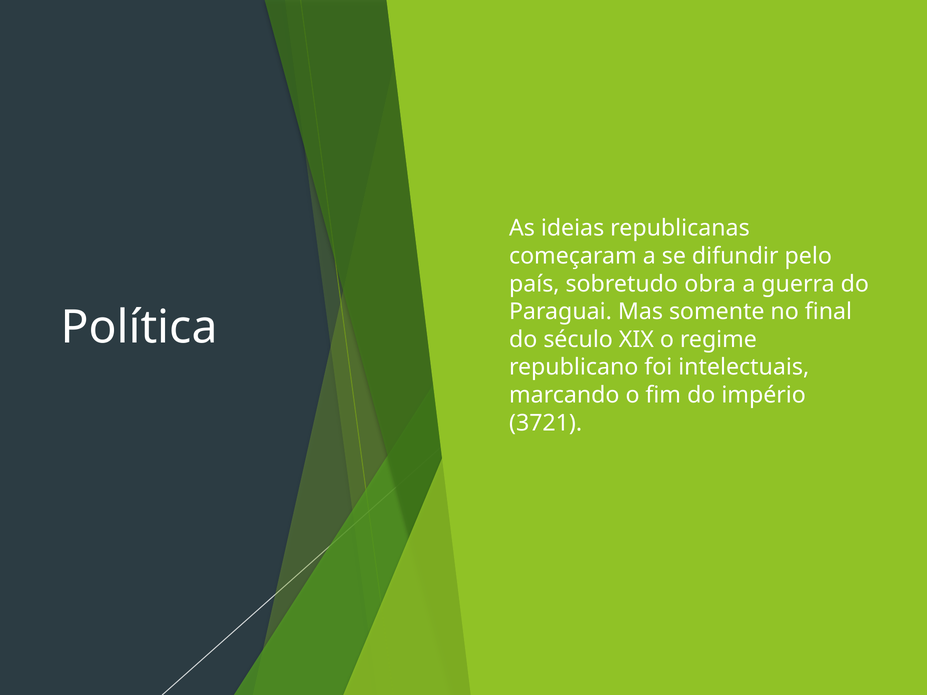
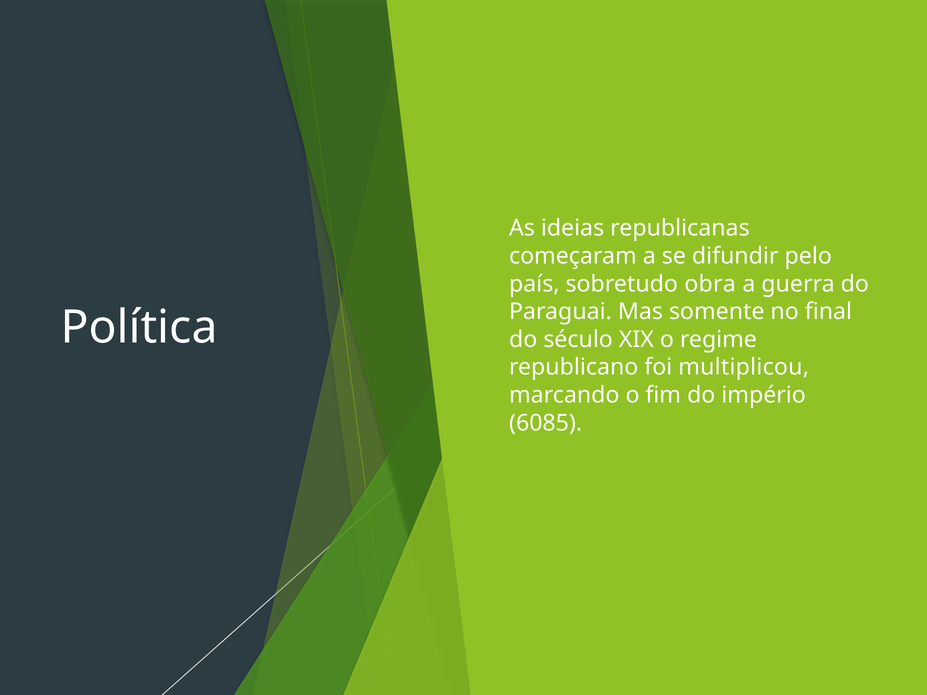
intelectuais: intelectuais -> multiplicou
3721: 3721 -> 6085
